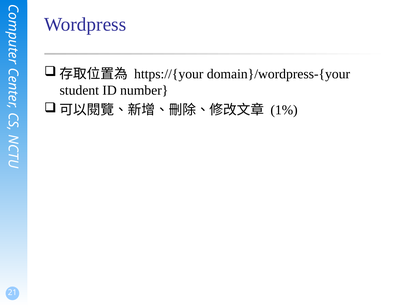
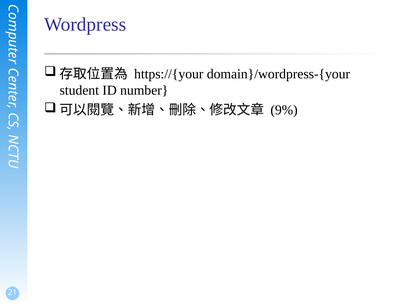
1%: 1% -> 9%
